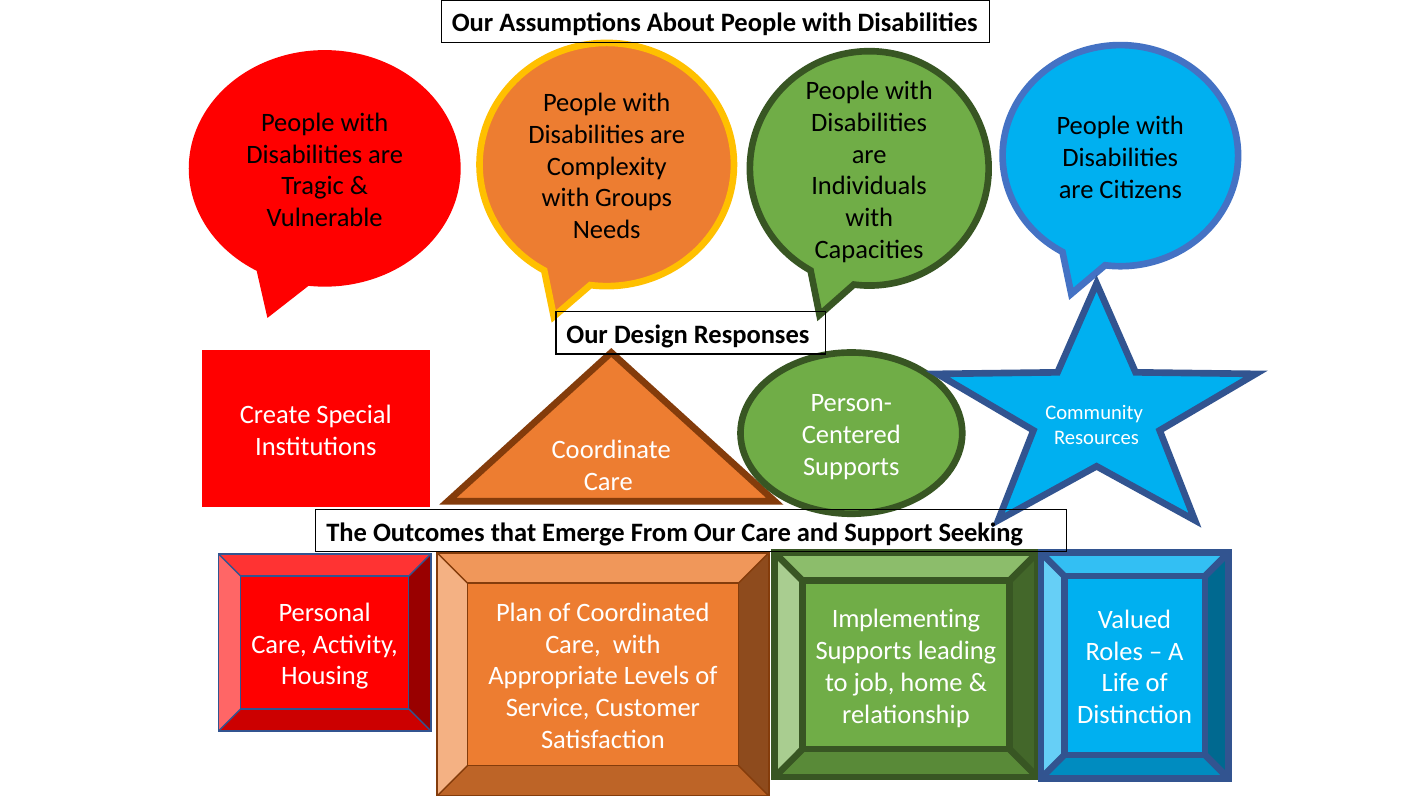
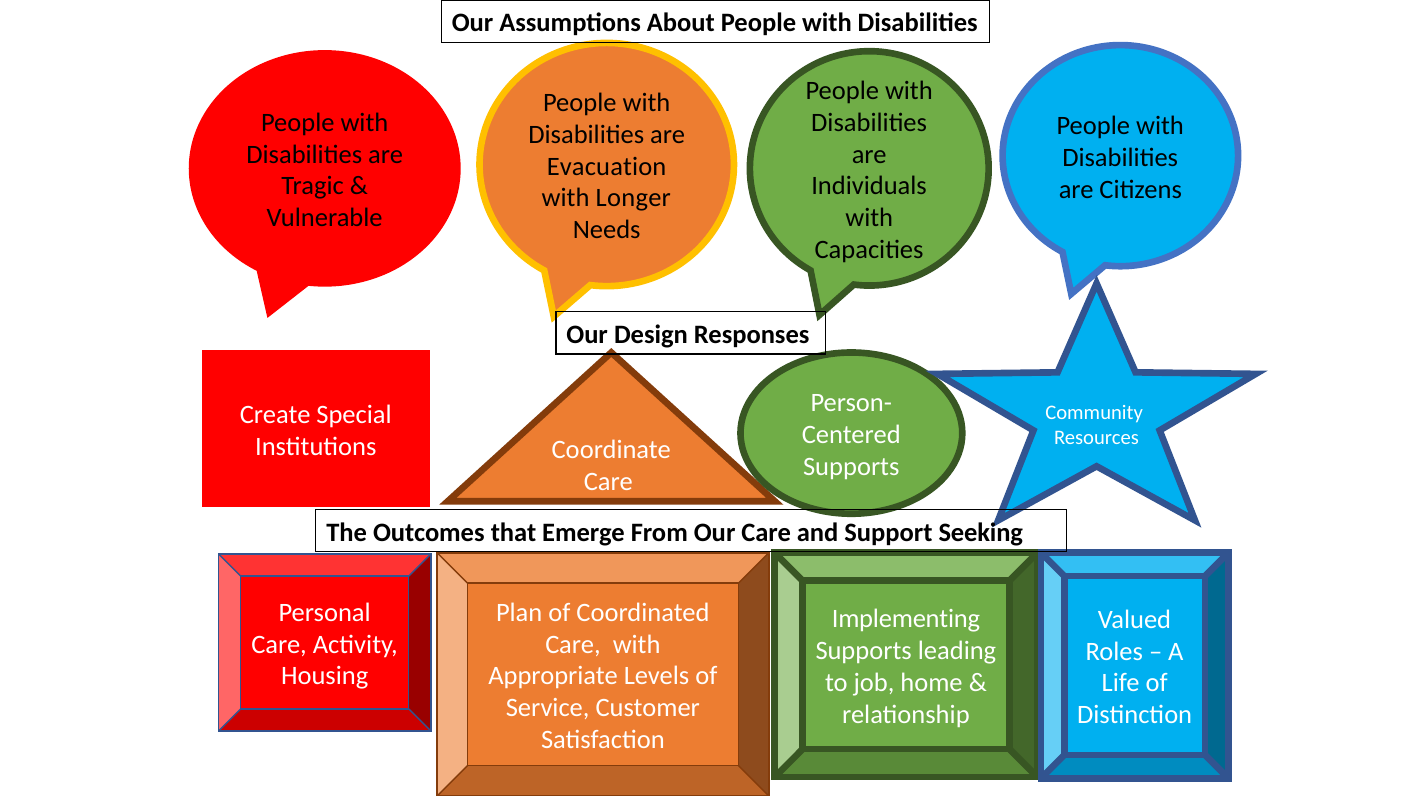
Complexity: Complexity -> Evacuation
Groups: Groups -> Longer
